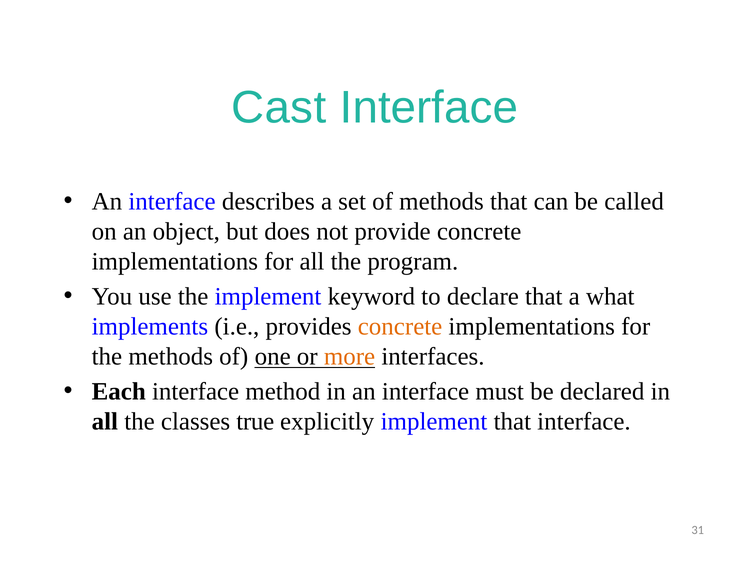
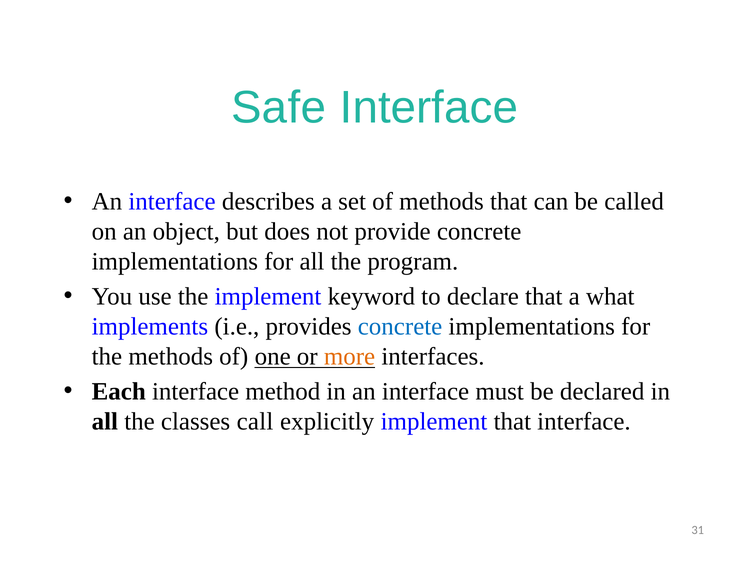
Cast: Cast -> Safe
concrete at (400, 326) colour: orange -> blue
true: true -> call
